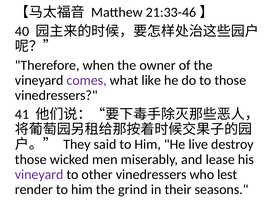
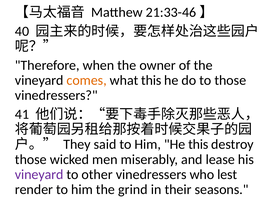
comes colour: purple -> orange
what like: like -> this
He live: live -> this
